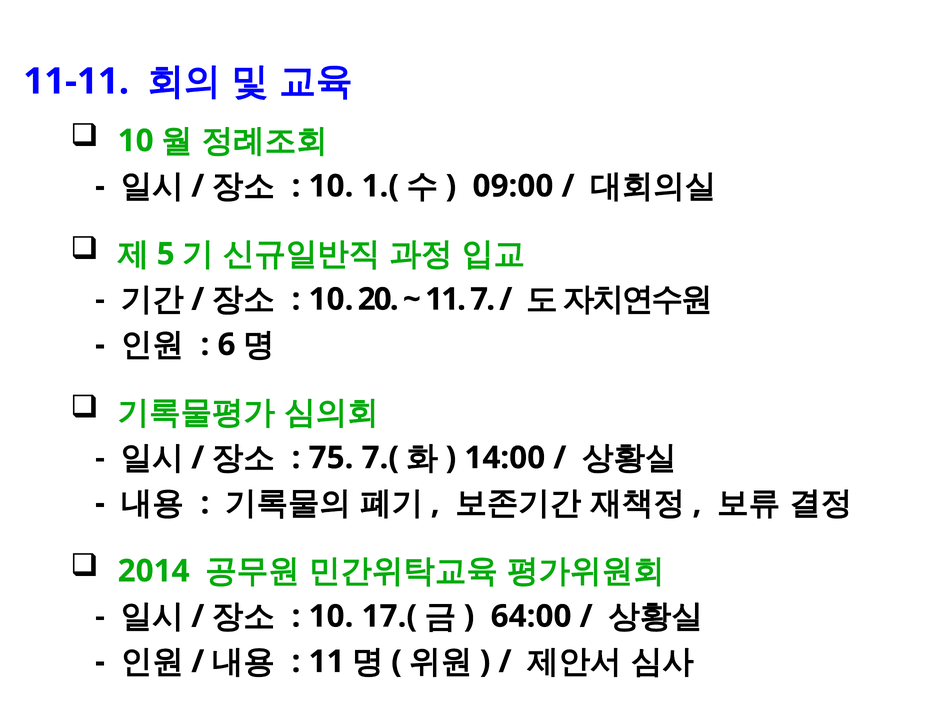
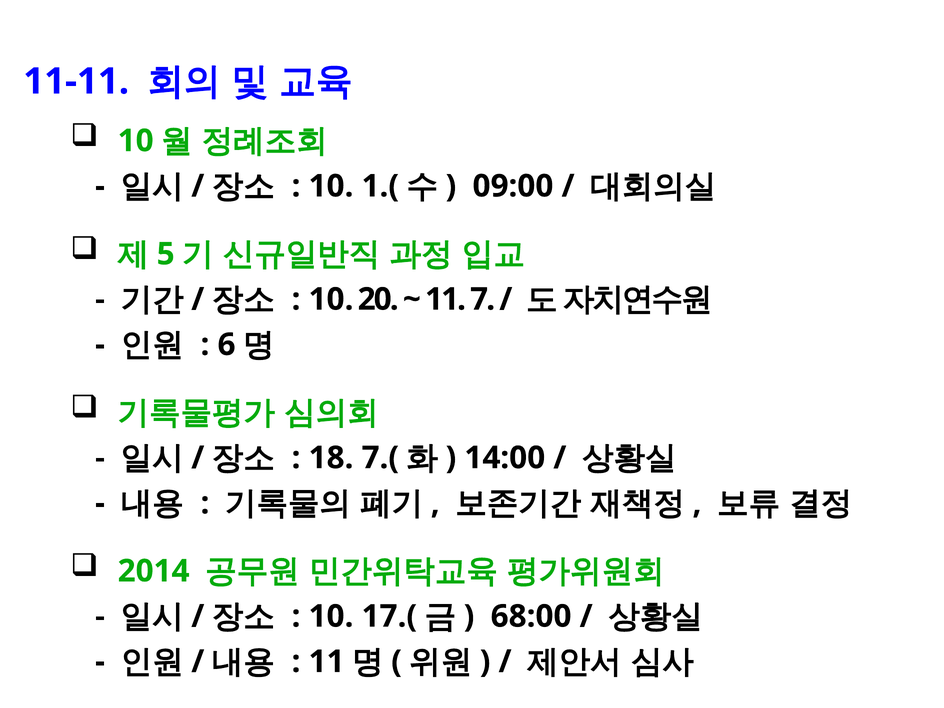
75: 75 -> 18
64:00: 64:00 -> 68:00
